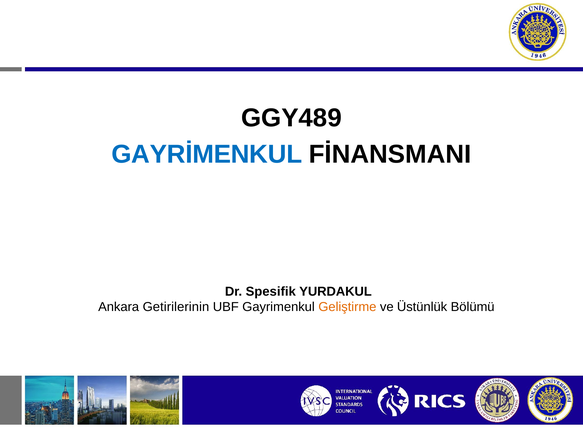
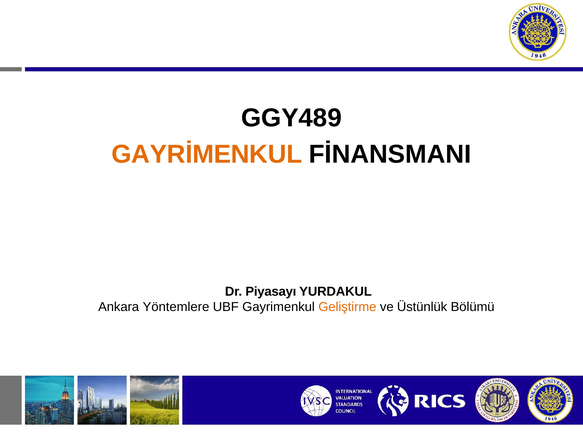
GAYRİMENKUL colour: blue -> orange
Spesifik: Spesifik -> Piyasayı
Getirilerinin: Getirilerinin -> Yöntemlere
